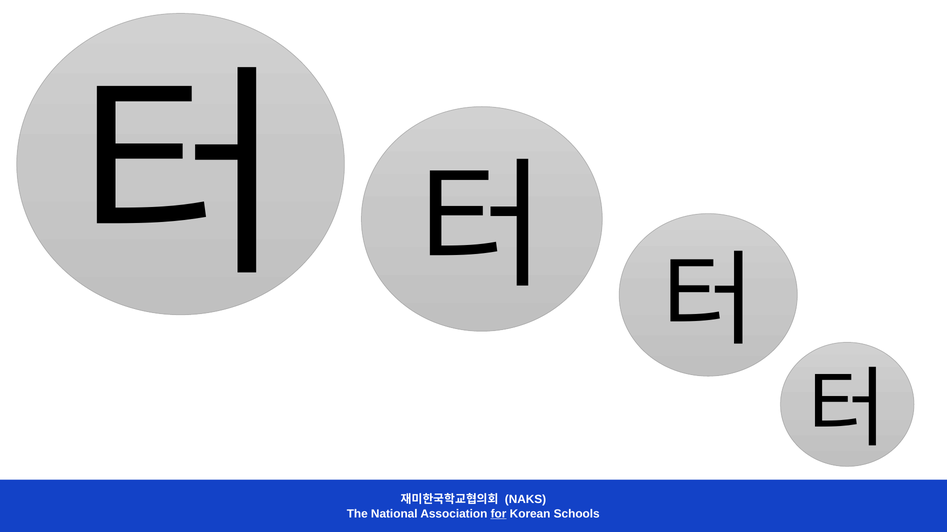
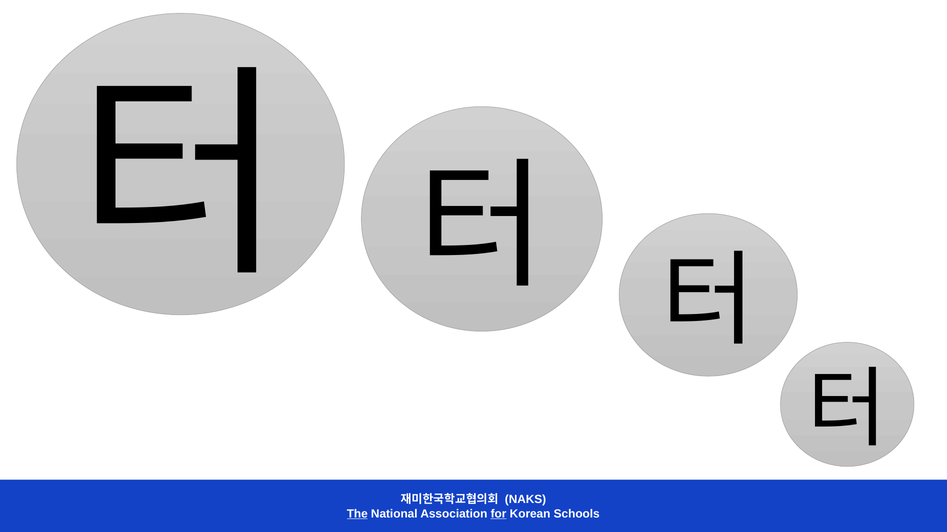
The underline: none -> present
